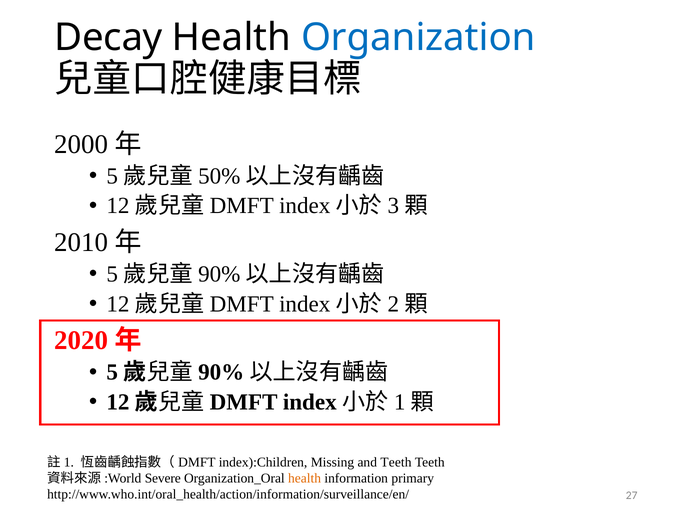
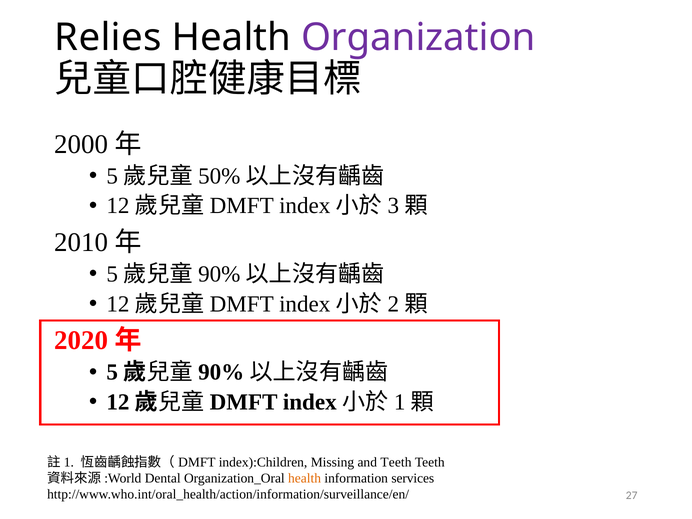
Decay: Decay -> Relies
Organization colour: blue -> purple
Severe: Severe -> Dental
primary: primary -> services
